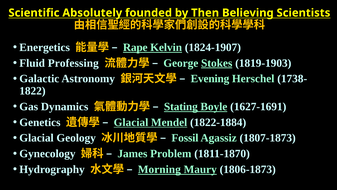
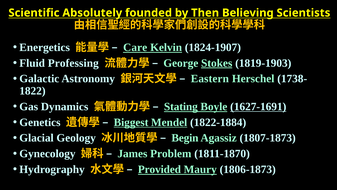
Rape: Rape -> Care
Evening: Evening -> Eastern
1627-1691 underline: none -> present
Glacial at (131, 122): Glacial -> Biggest
Fossil: Fossil -> Begin
Morning: Morning -> Provided
